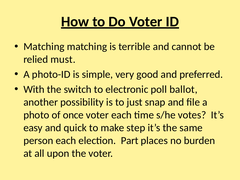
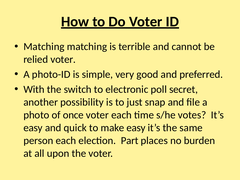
relied must: must -> voter
ballot: ballot -> secret
make step: step -> easy
